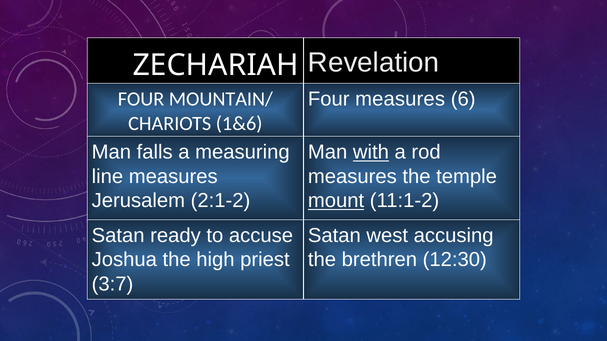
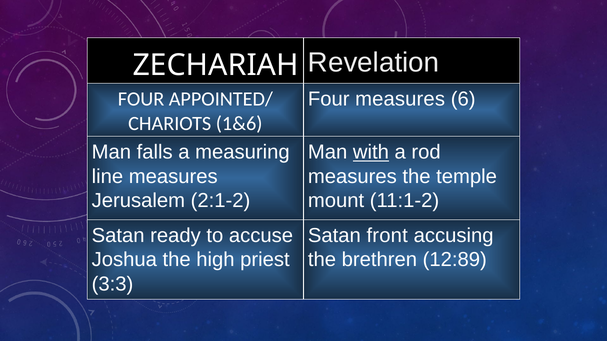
MOUNTAIN/: MOUNTAIN/ -> APPOINTED/
mount underline: present -> none
west: west -> front
12:30: 12:30 -> 12:89
3:7: 3:7 -> 3:3
